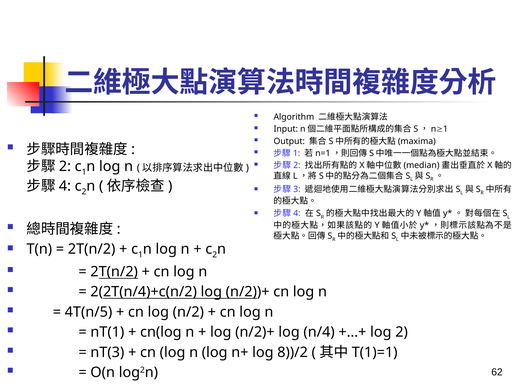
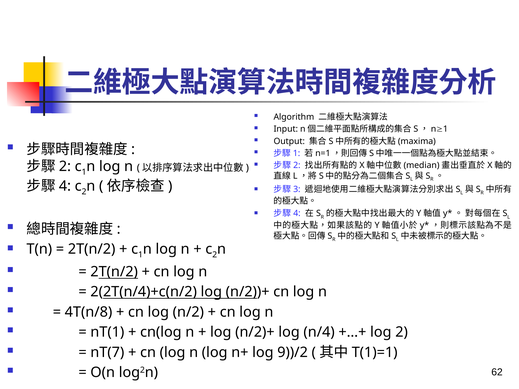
4T(n/5: 4T(n/5 -> 4T(n/8
nT(3: nT(3 -> nT(7
8))/2: 8))/2 -> 9))/2
